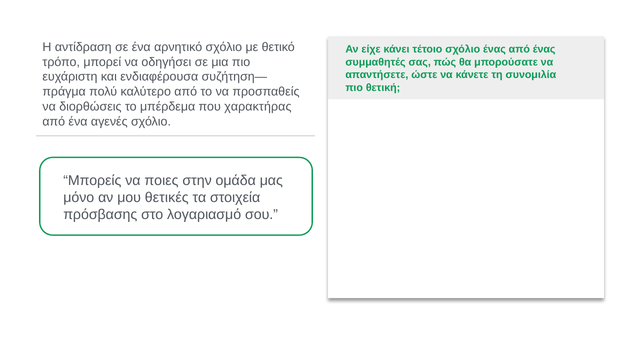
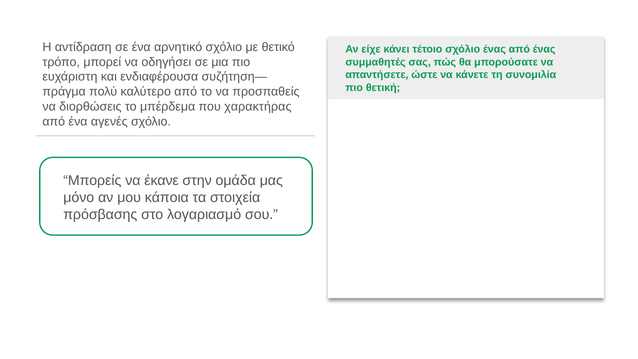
ποιες: ποιες -> έκανε
θετικές: θετικές -> κάποια
